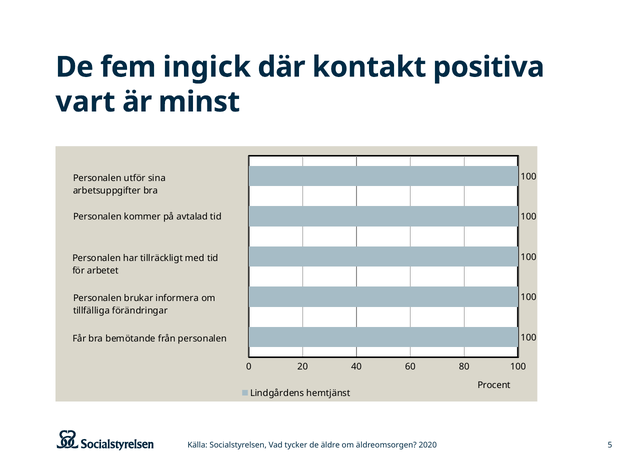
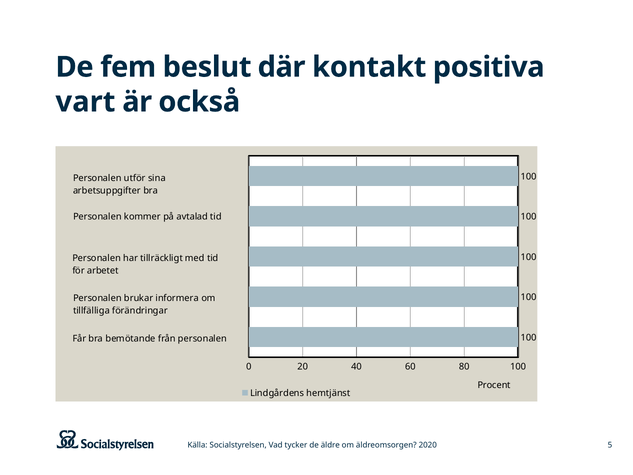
ingick: ingick -> beslut
minst: minst -> också
